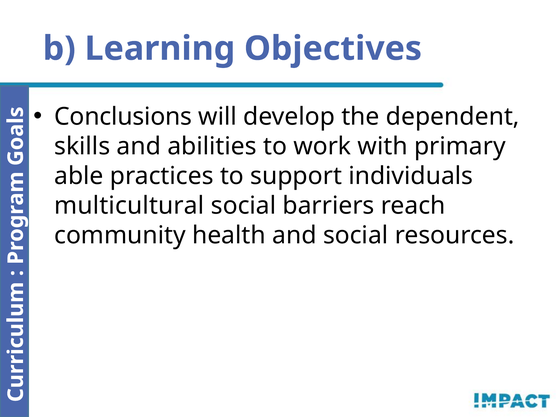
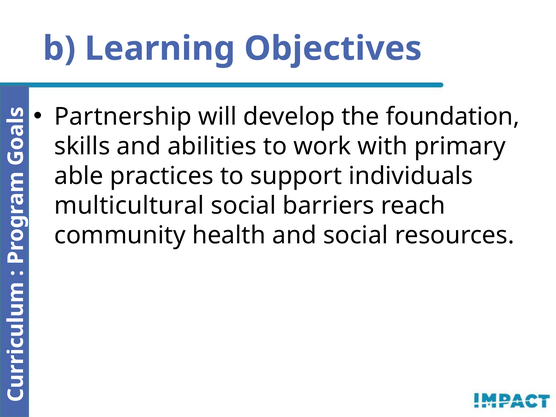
Conclusions: Conclusions -> Partnership
dependent: dependent -> foundation
